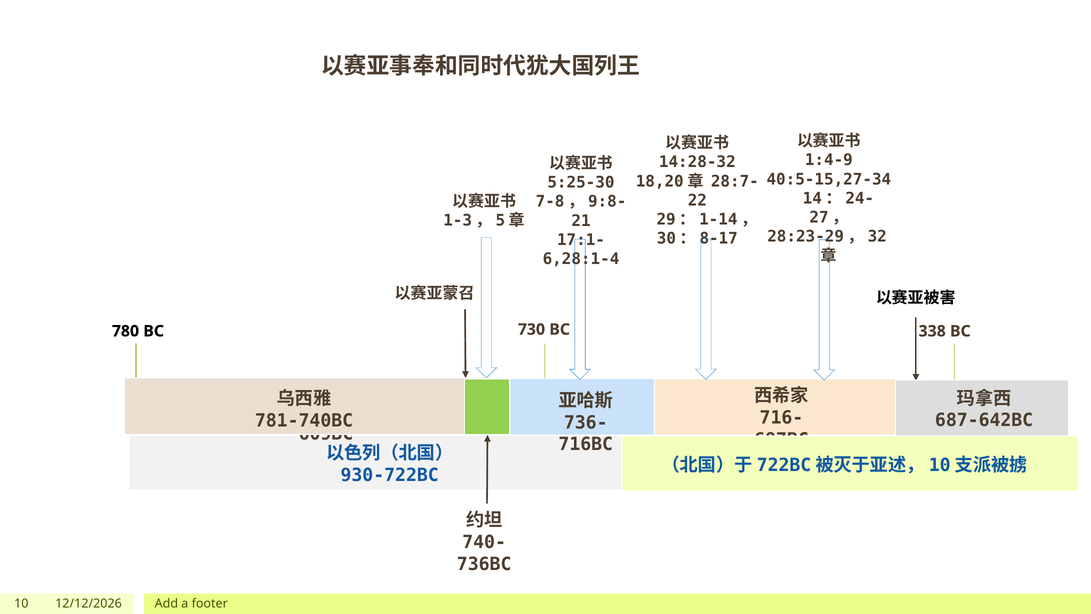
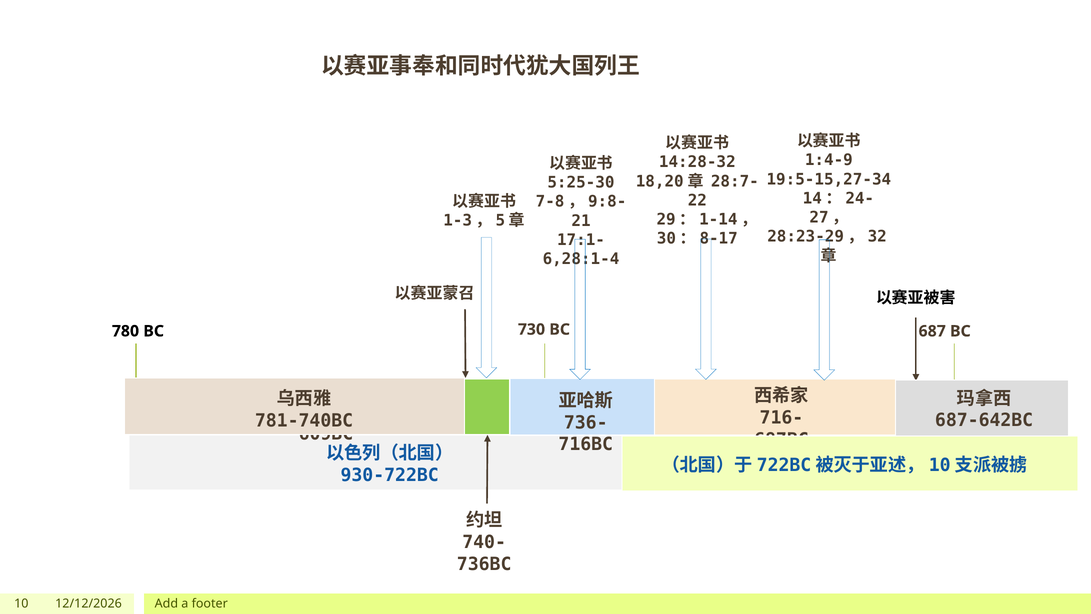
40:5-15,27-34: 40:5-15,27-34 -> 19:5-15,27-34
338: 338 -> 687
